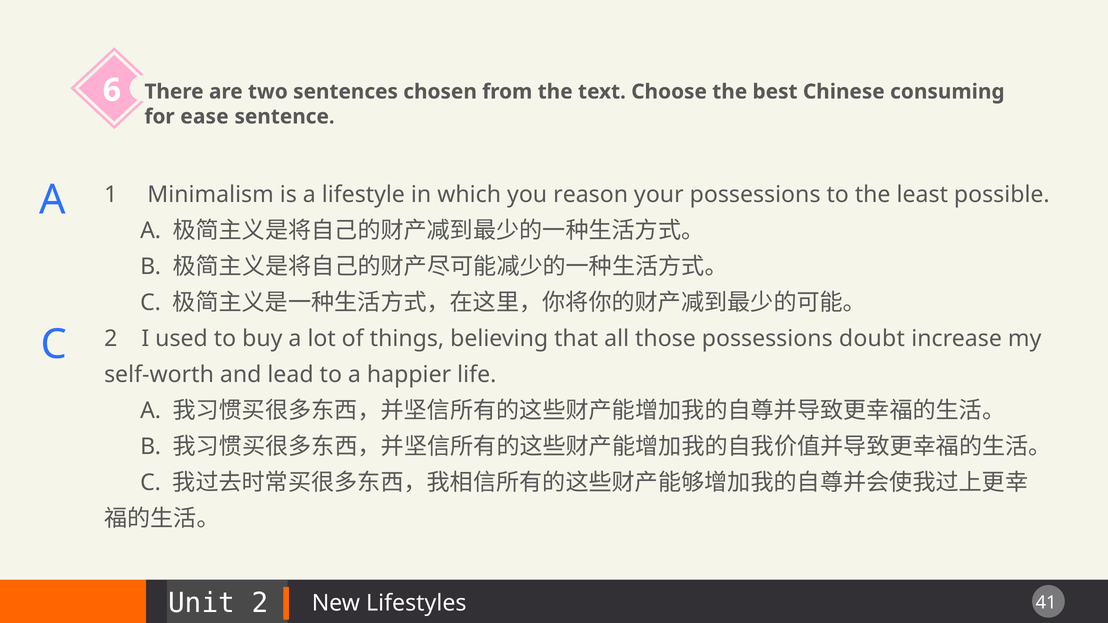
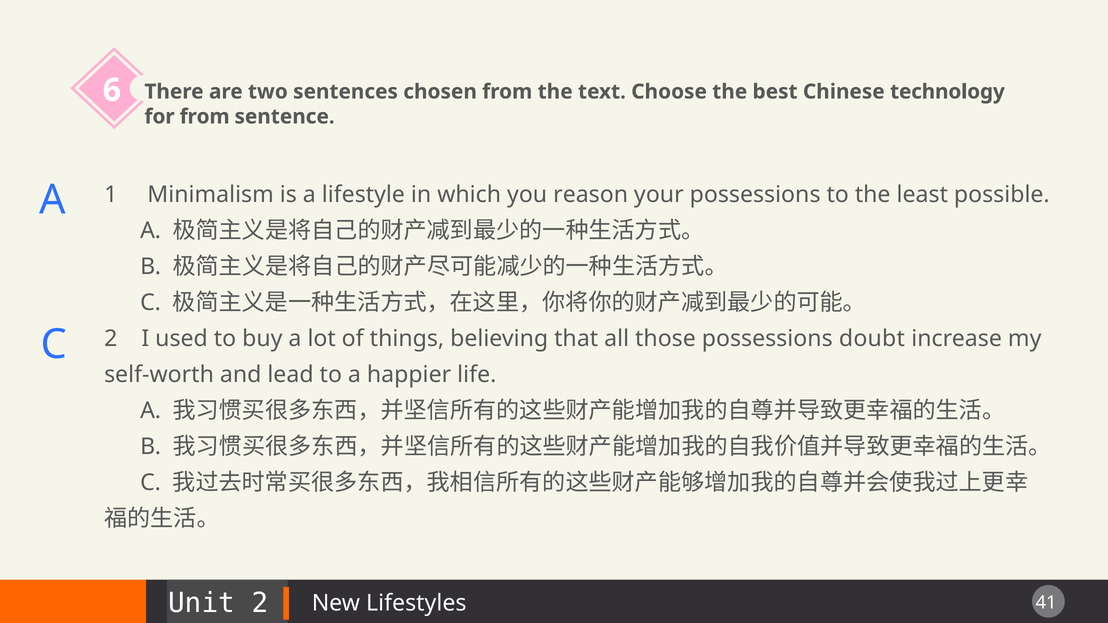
consuming: consuming -> technology
for ease: ease -> from
